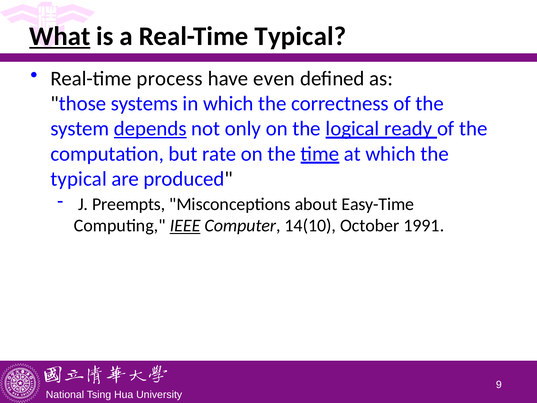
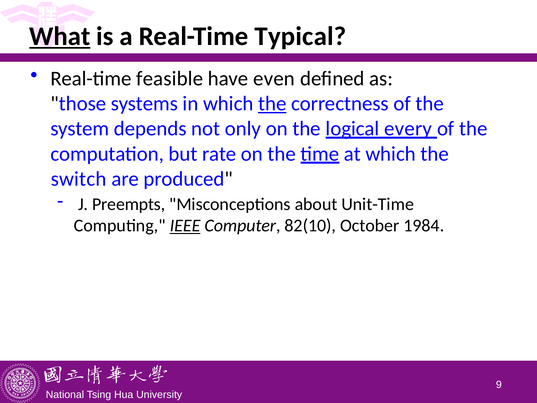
process: process -> feasible
the at (272, 104) underline: none -> present
depends underline: present -> none
ready: ready -> every
typical at (79, 179): typical -> switch
Easy-Time: Easy-Time -> Unit-Time
14(10: 14(10 -> 82(10
1991: 1991 -> 1984
